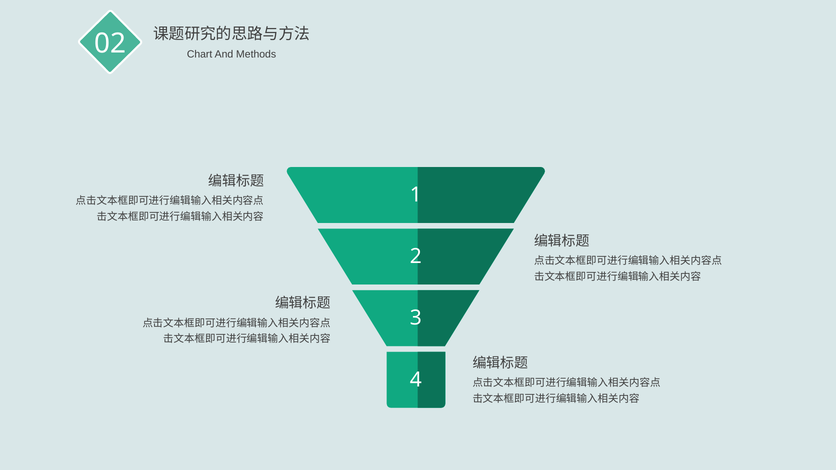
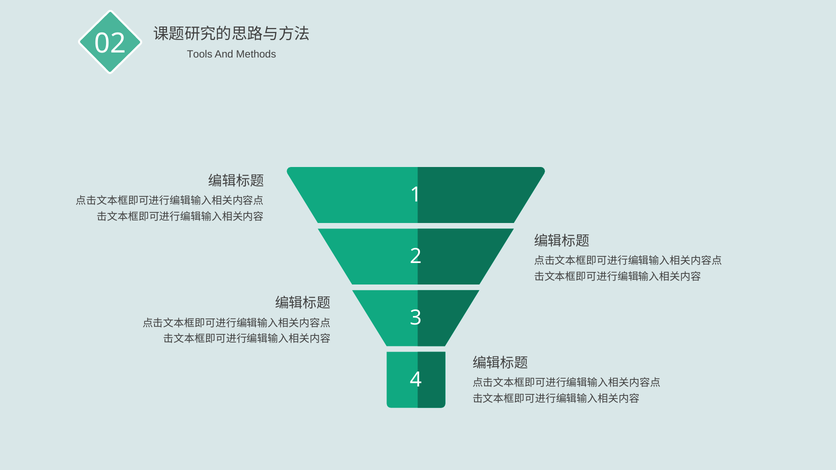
Chart: Chart -> Tools
